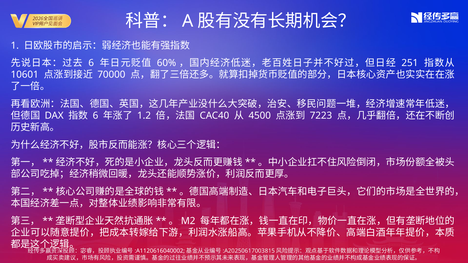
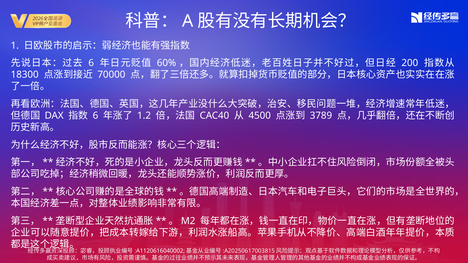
251: 251 -> 200
10601: 10601 -> 18300
7223: 7223 -> 3789
